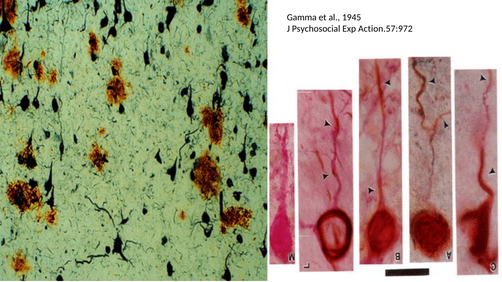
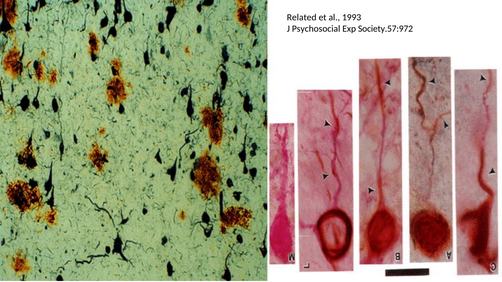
Gamma: Gamma -> Related
1945: 1945 -> 1993
Action.57:972: Action.57:972 -> Society.57:972
